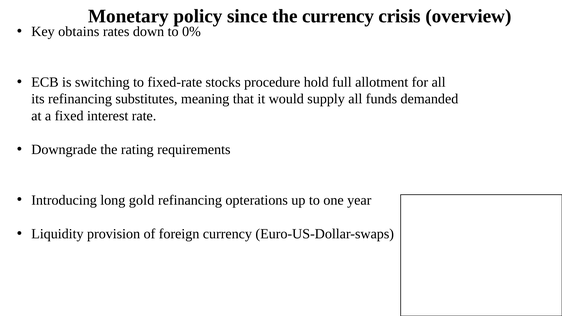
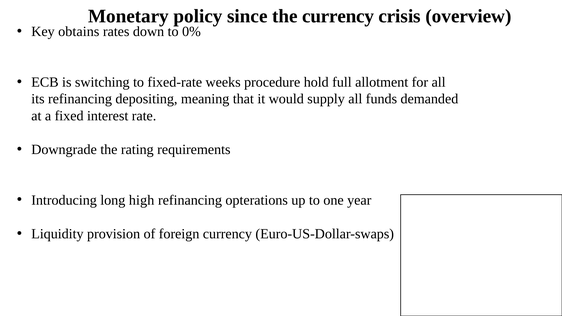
stocks: stocks -> weeks
substitutes: substitutes -> depositing
gold: gold -> high
